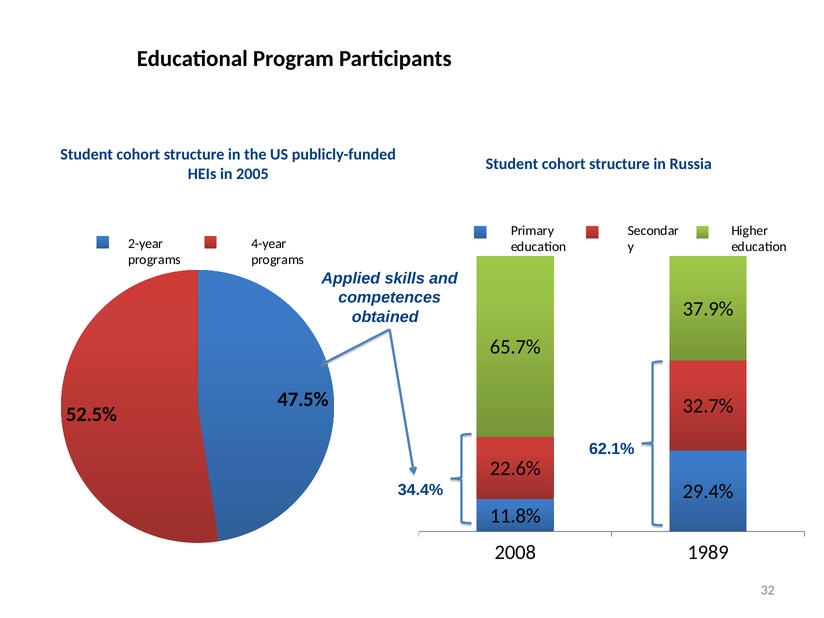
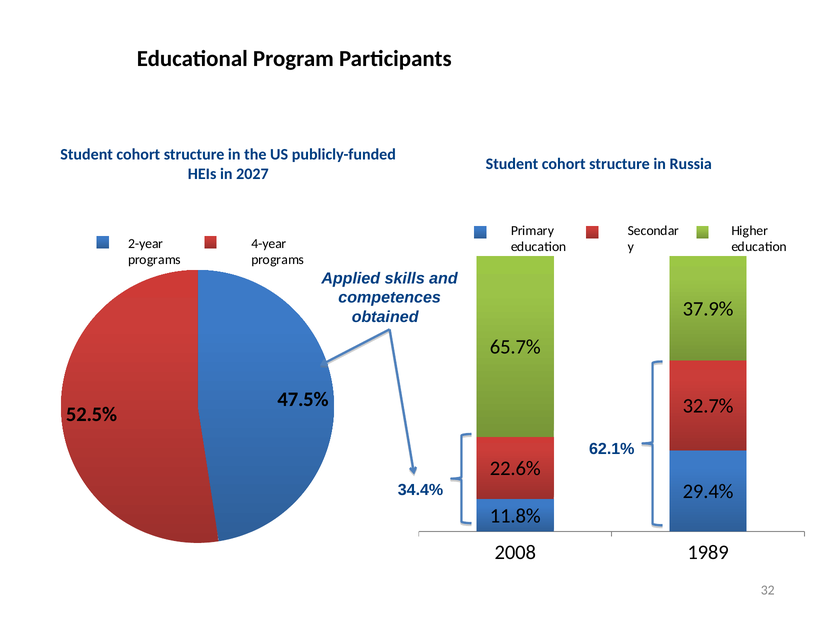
2005: 2005 -> 2027
